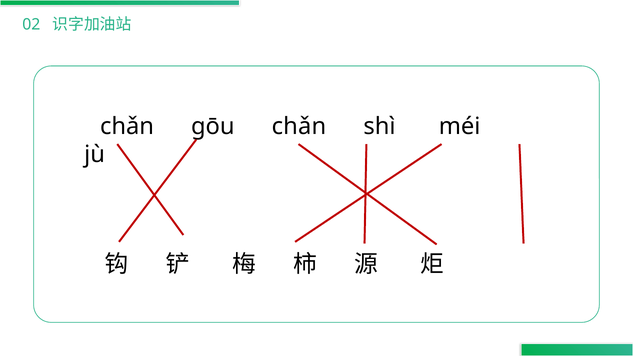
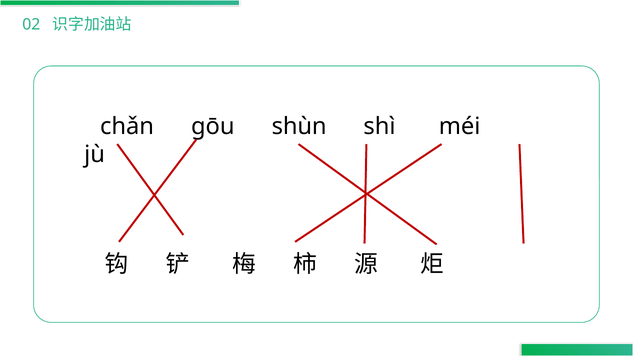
gōu chǎn: chǎn -> shùn
